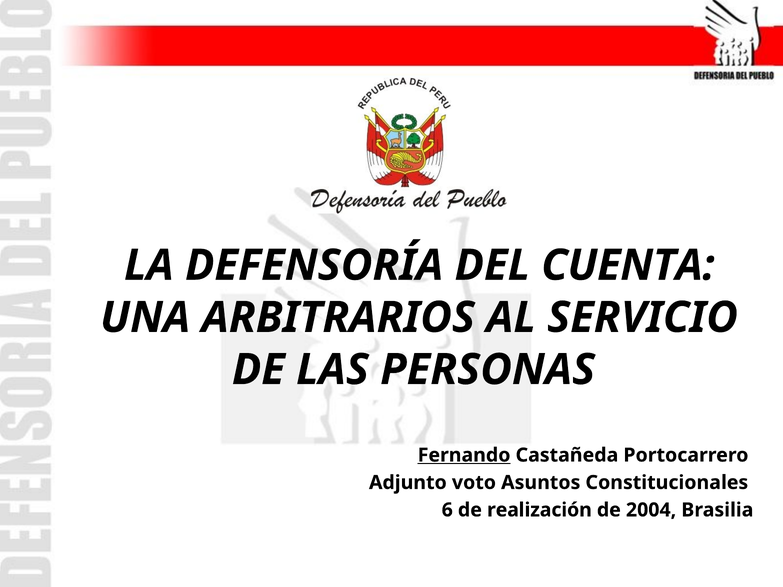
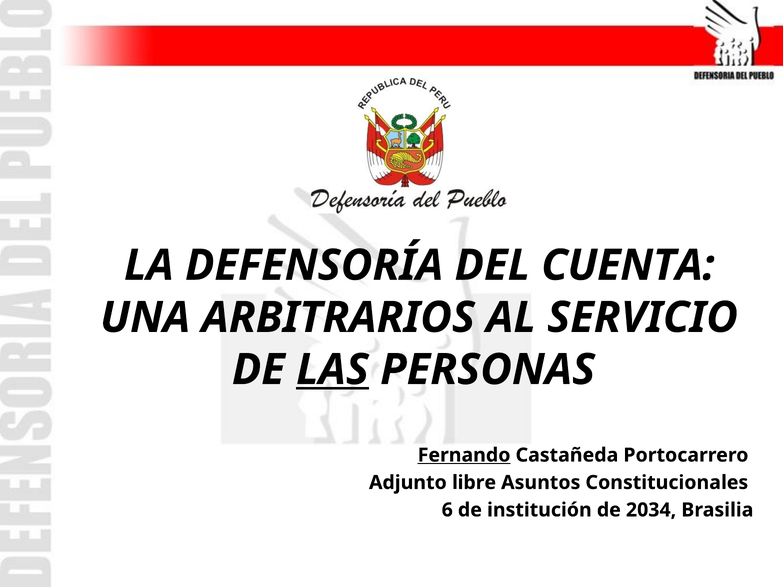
LAS underline: none -> present
voto: voto -> libre
realización: realización -> institución
2004: 2004 -> 2034
